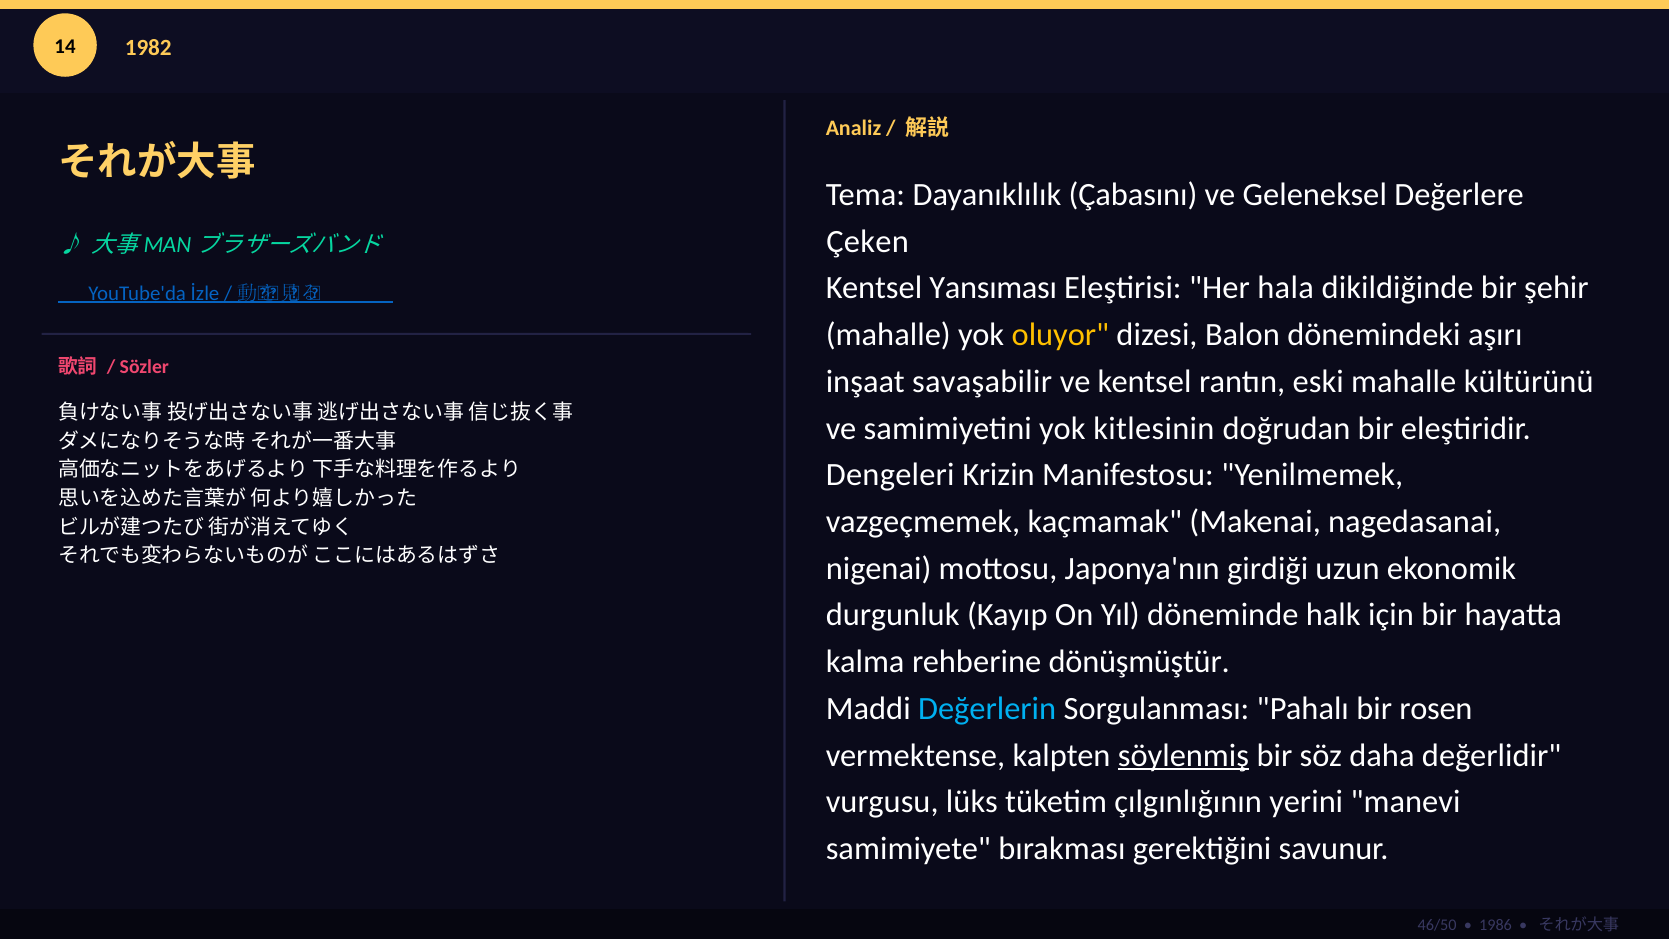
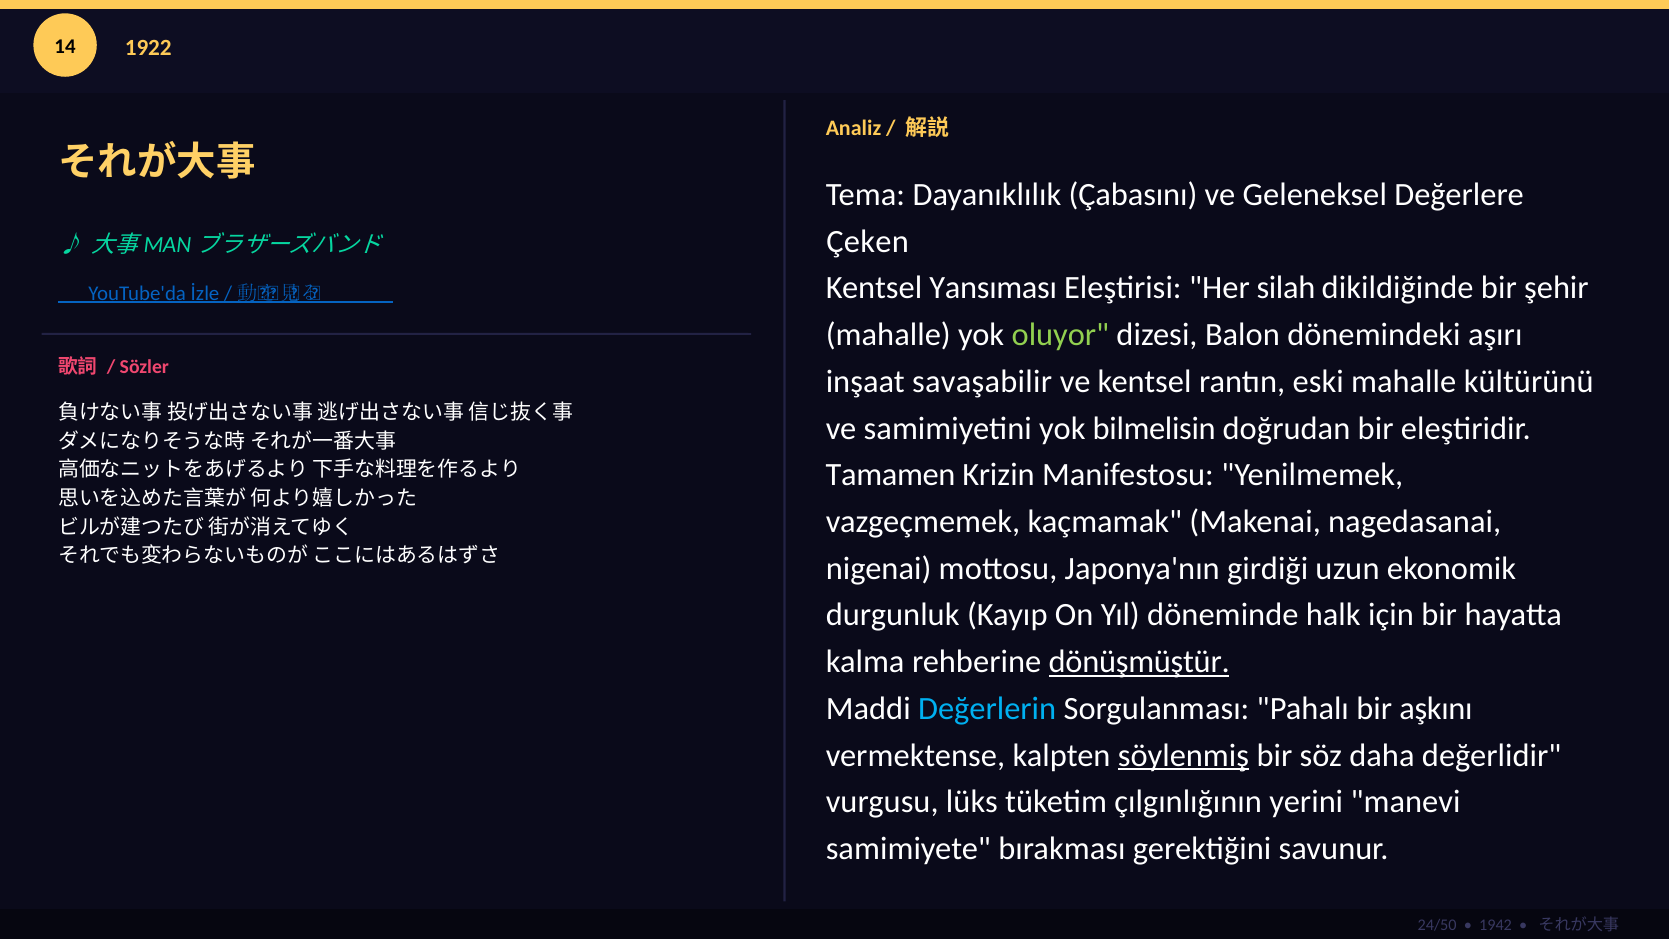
1982: 1982 -> 1922
hala: hala -> silah
oluyor colour: yellow -> light green
kitlesinin: kitlesinin -> bilmelisin
Dengeleri: Dengeleri -> Tamamen
dönüşmüştür underline: none -> present
rosen: rosen -> aşkını
46/50: 46/50 -> 24/50
1986: 1986 -> 1942
